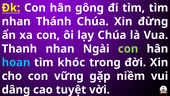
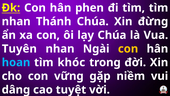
gông: gông -> phen
Thanh: Thanh -> Tuyên
con at (128, 49) colour: light green -> yellow
